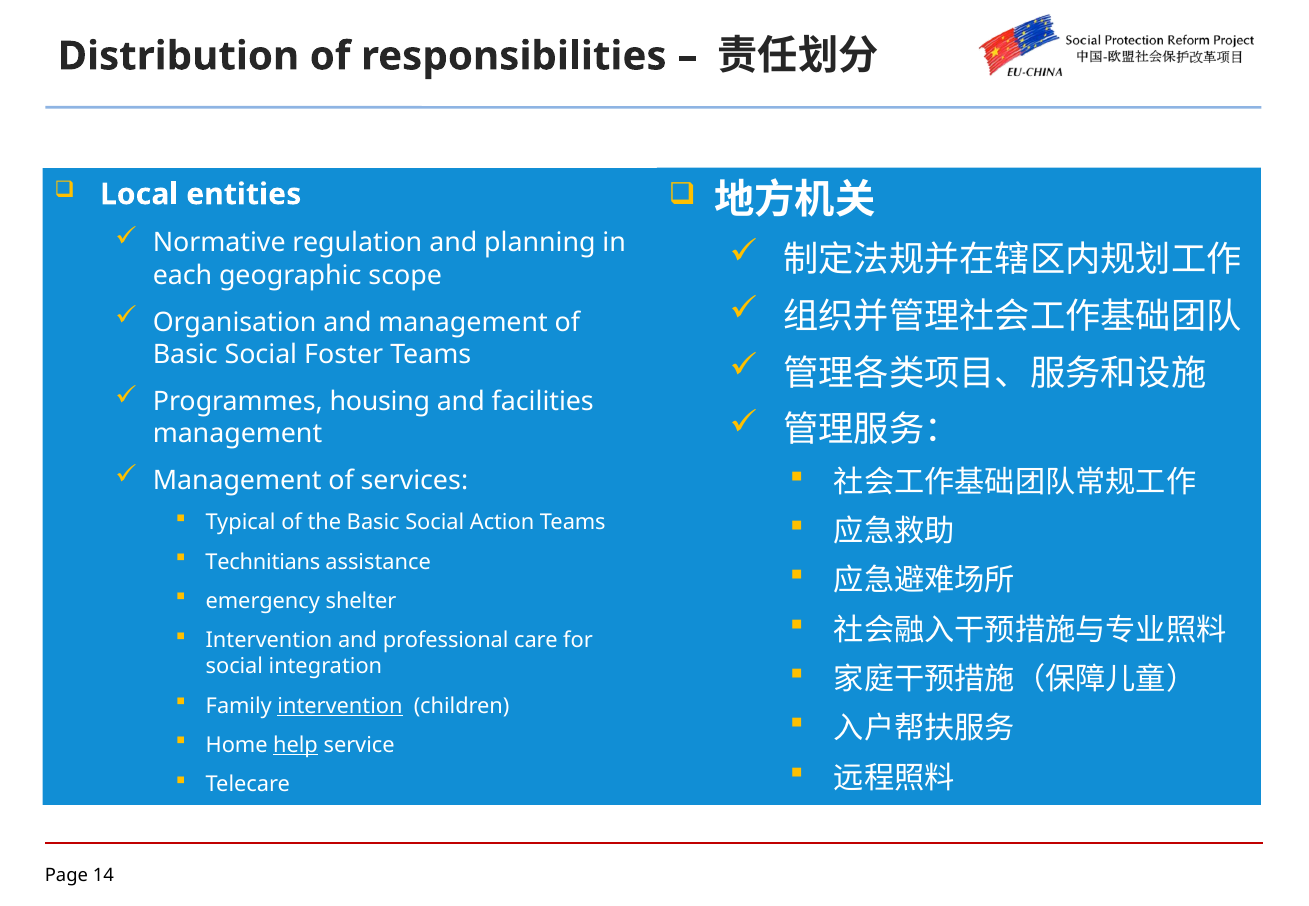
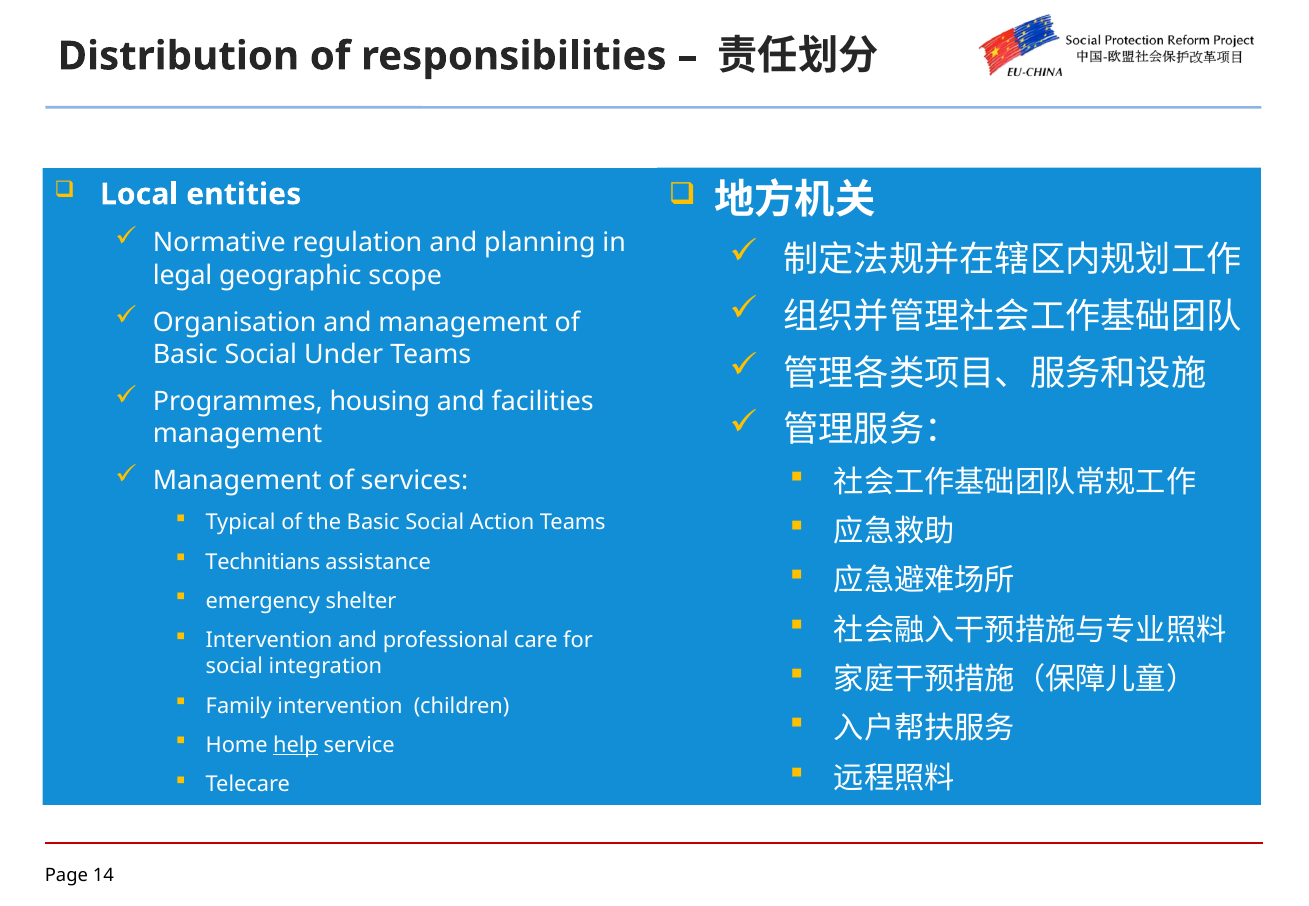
each: each -> legal
Foster: Foster -> Under
intervention at (340, 706) underline: present -> none
